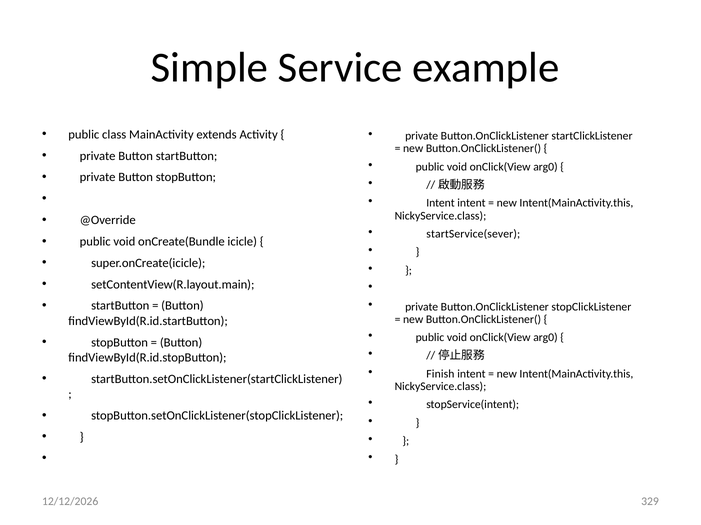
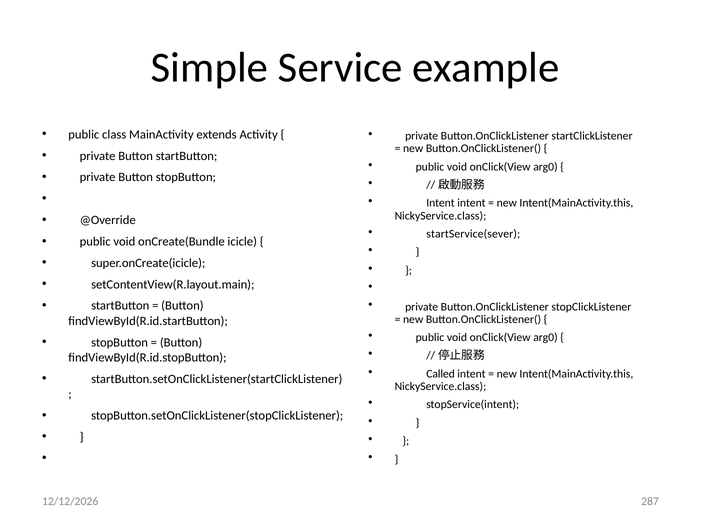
Finish: Finish -> Called
329: 329 -> 287
